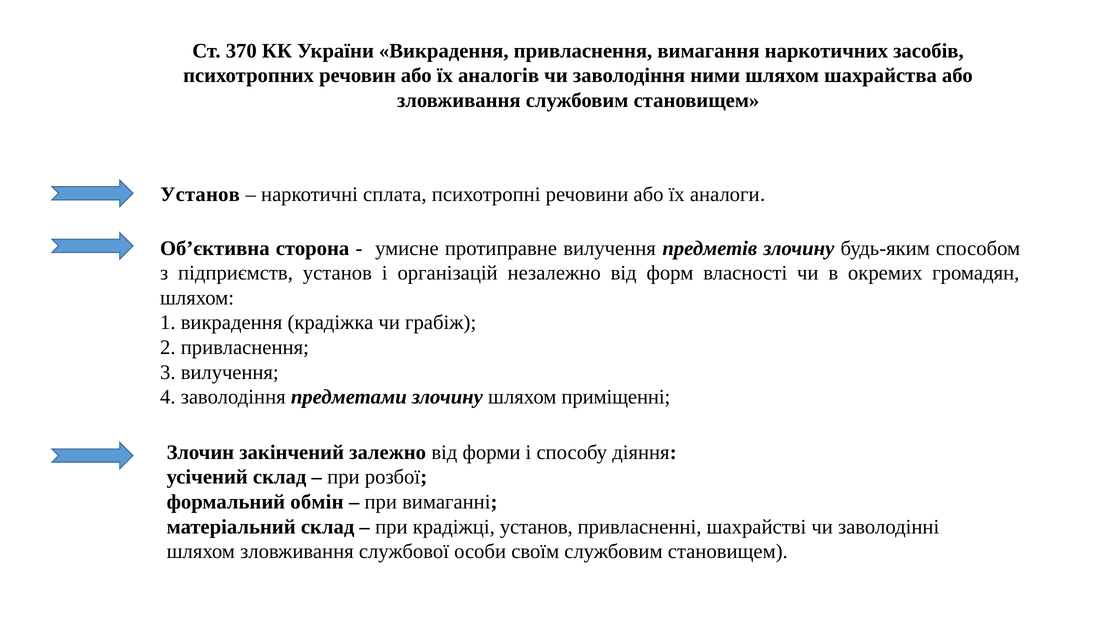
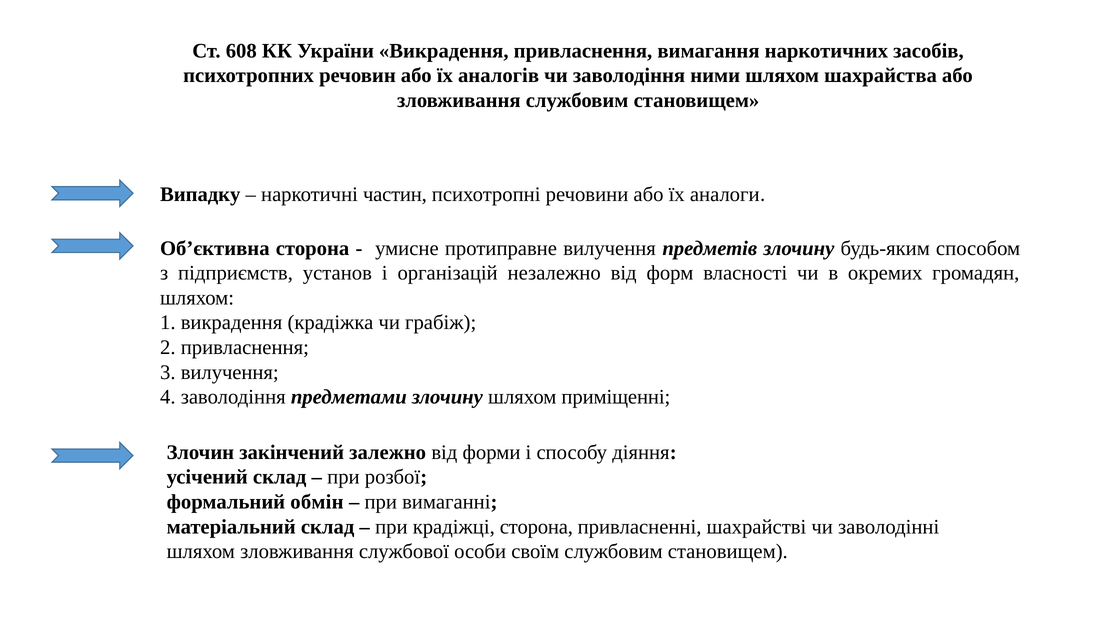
370: 370 -> 608
Установ at (200, 195): Установ -> Випадку
сплата: сплата -> частин
крадіжці установ: установ -> сторона
